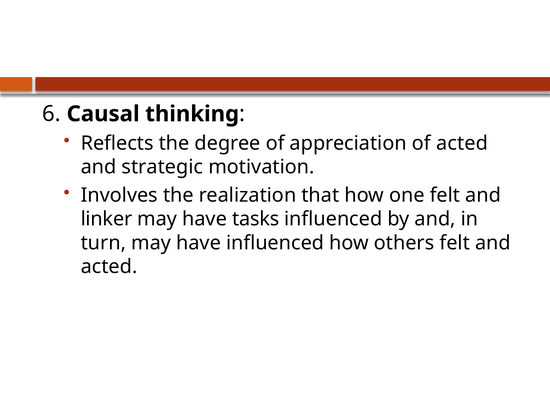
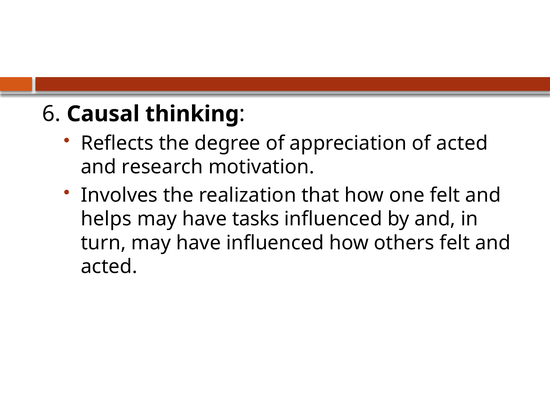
strategic: strategic -> research
linker: linker -> helps
